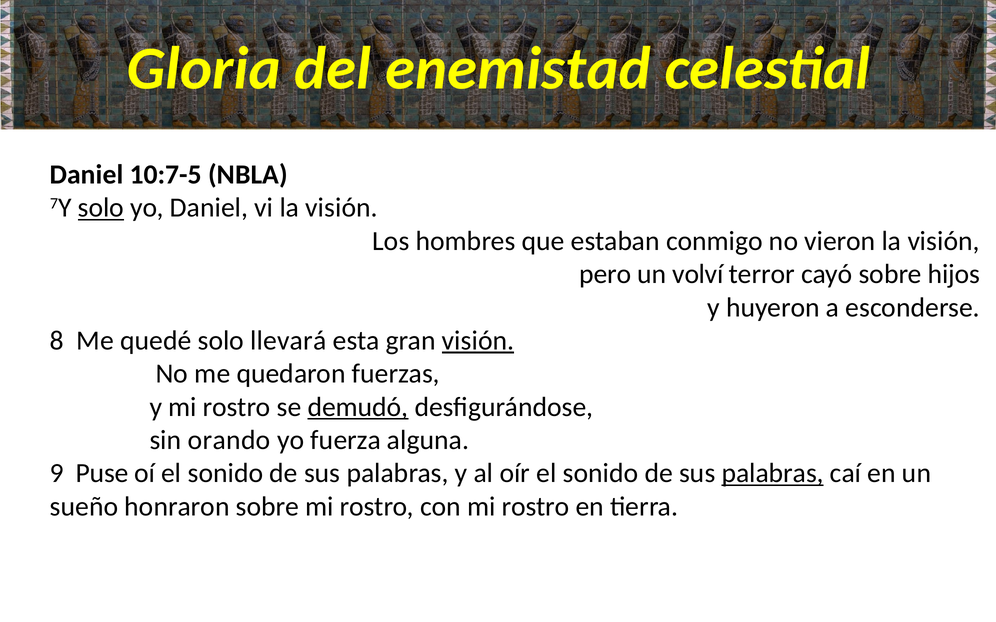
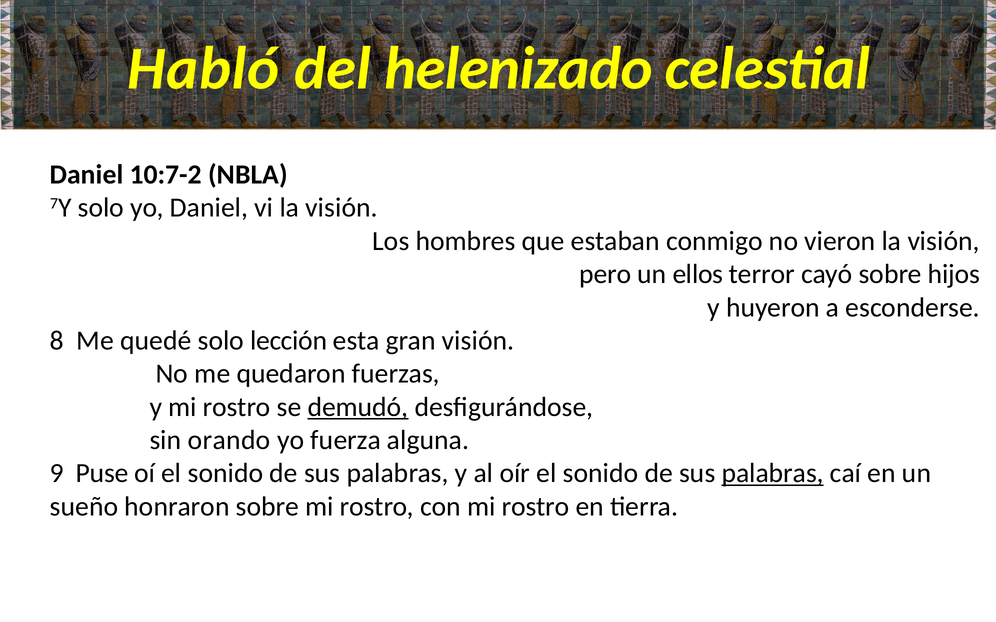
Gloria: Gloria -> Habló
enemistad: enemistad -> helenizado
10:7-5: 10:7-5 -> 10:7-2
solo at (101, 208) underline: present -> none
volví: volví -> ellos
llevará: llevará -> lección
visión at (478, 341) underline: present -> none
